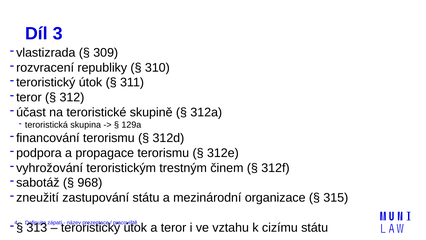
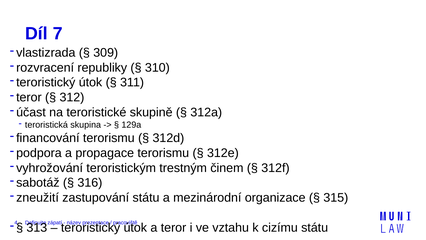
3: 3 -> 7
968: 968 -> 316
